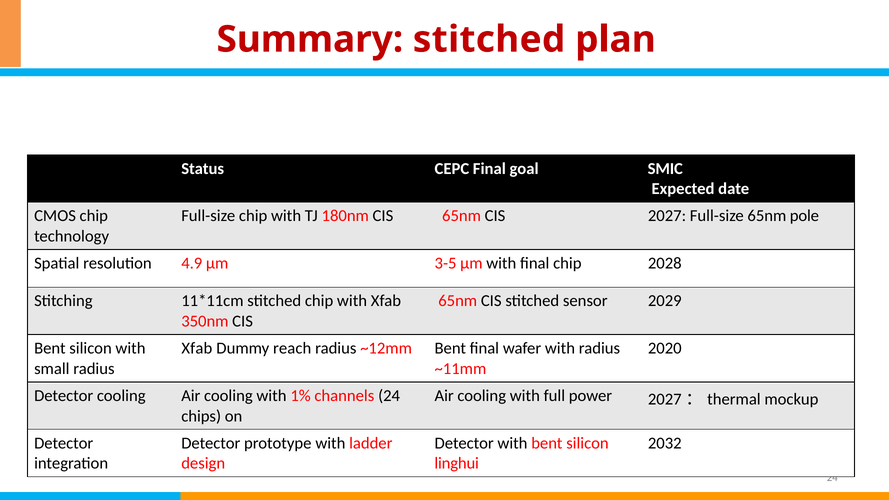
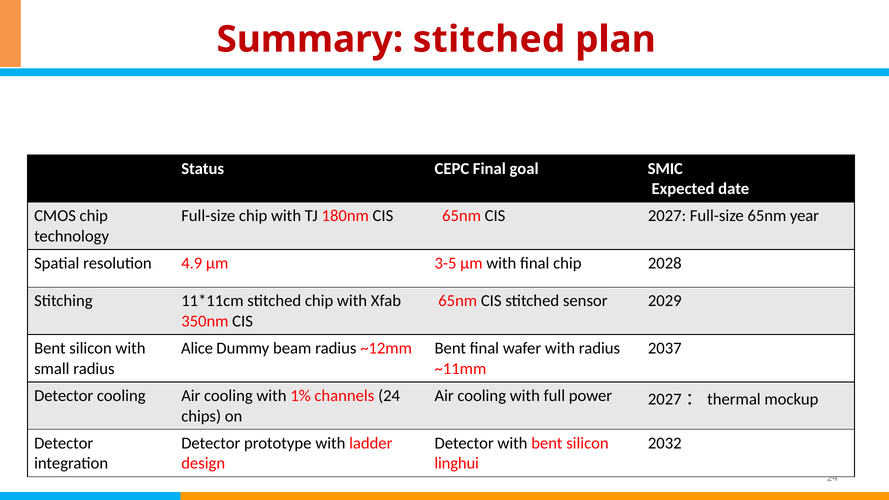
pole: pole -> year
Xfab at (197, 348): Xfab -> Alice
reach: reach -> beam
2020: 2020 -> 2037
